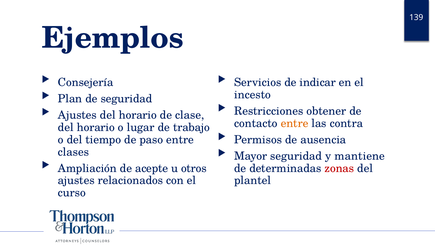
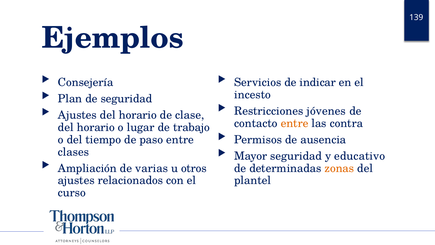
obtener: obtener -> jóvenes
mantiene: mantiene -> educativo
acepte: acepte -> varias
zonas colour: red -> orange
